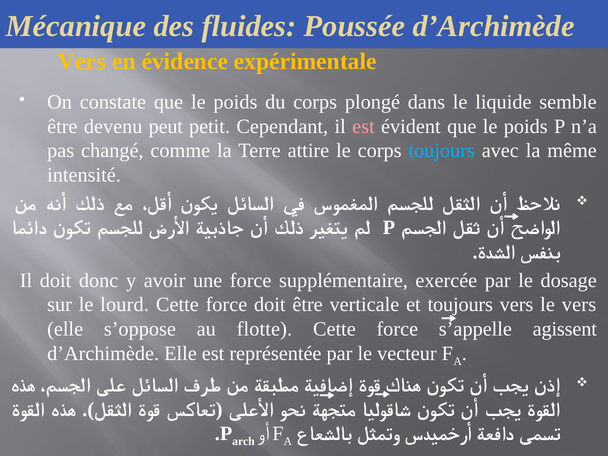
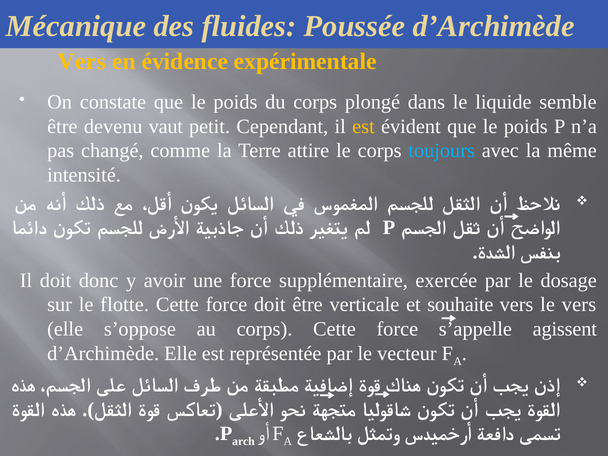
peut: peut -> vaut
est at (363, 126) colour: pink -> yellow
lourd: lourd -> flotte
et toujours: toujours -> souhaite
au flotte: flotte -> corps
